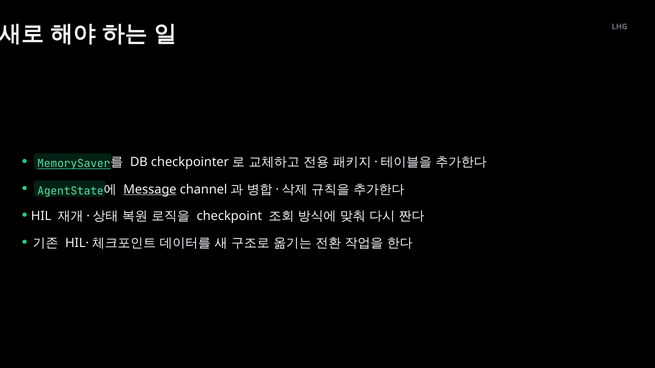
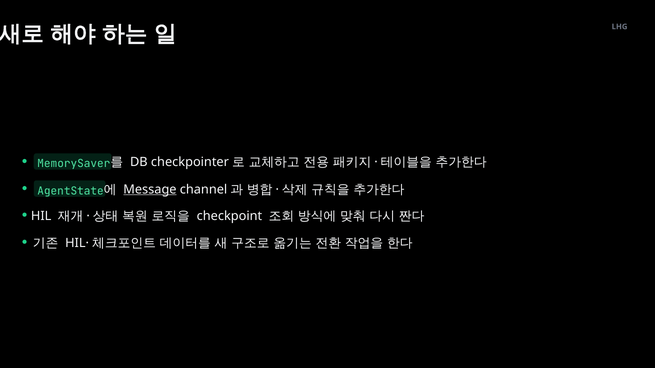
MemorySaver underline: present -> none
